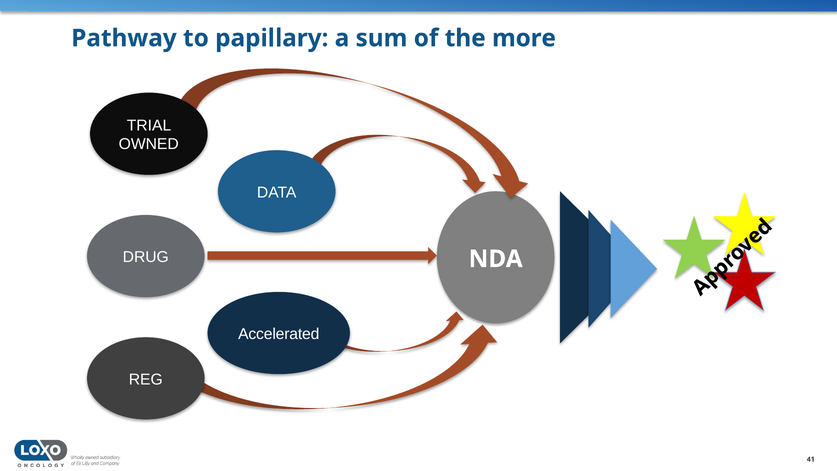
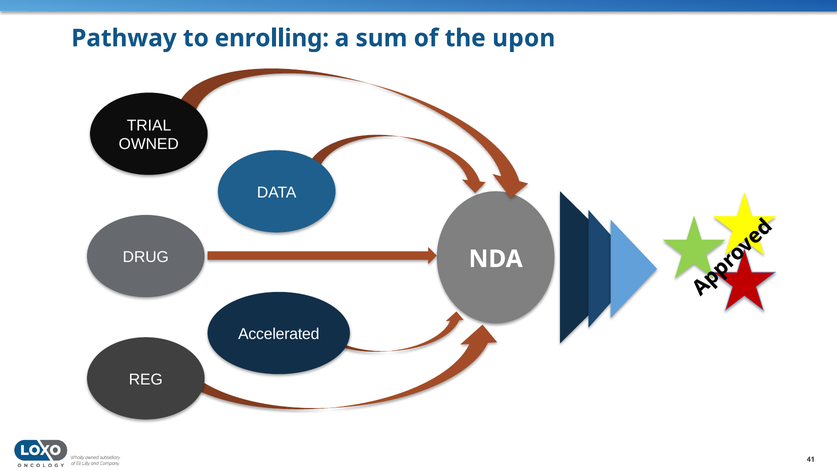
papillary: papillary -> enrolling
more: more -> upon
